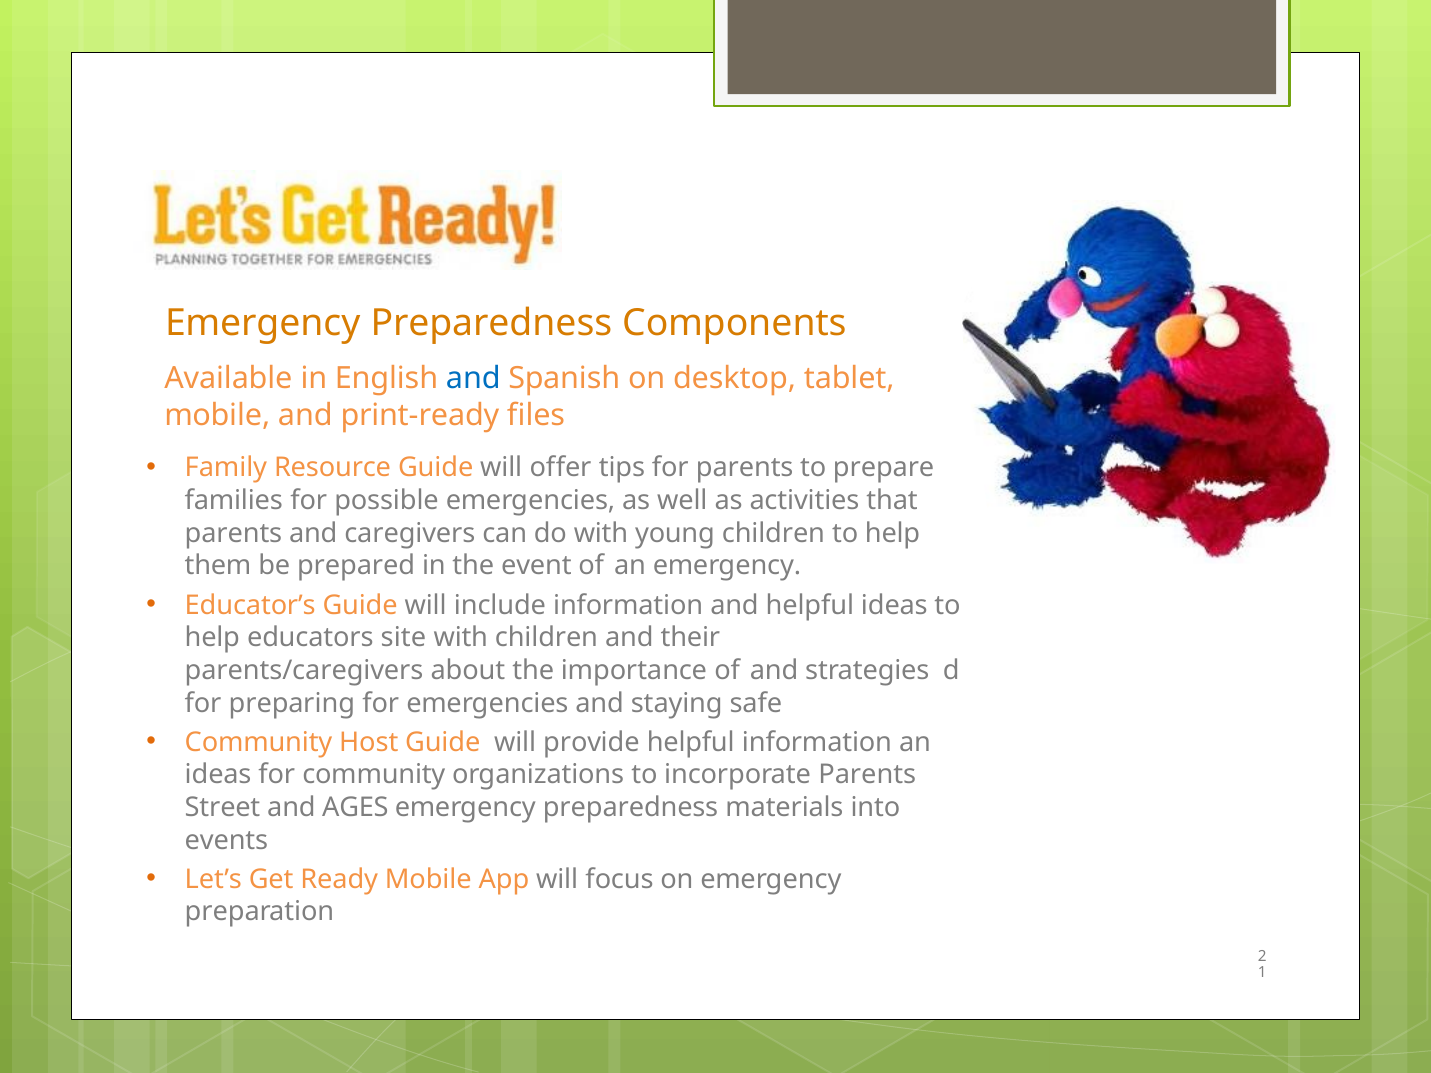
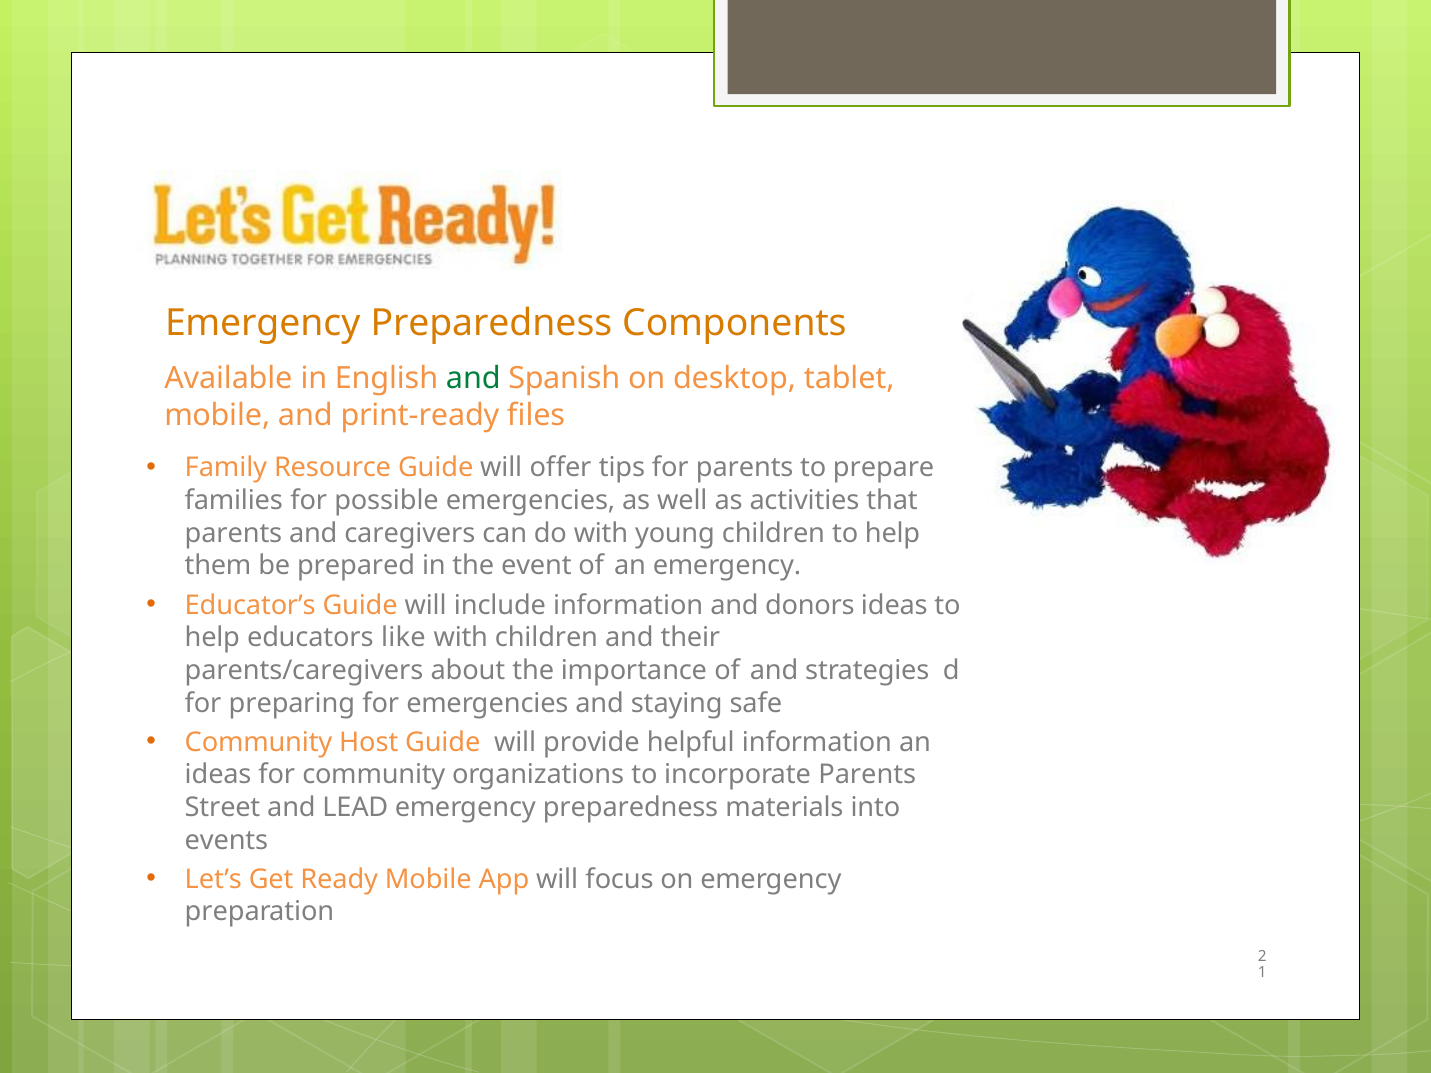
and at (473, 379) colour: blue -> green
and helpful: helpful -> donors
site: site -> like
AGES: AGES -> LEAD
